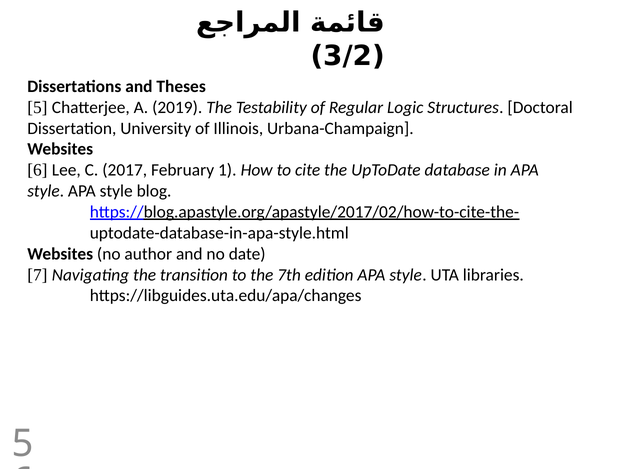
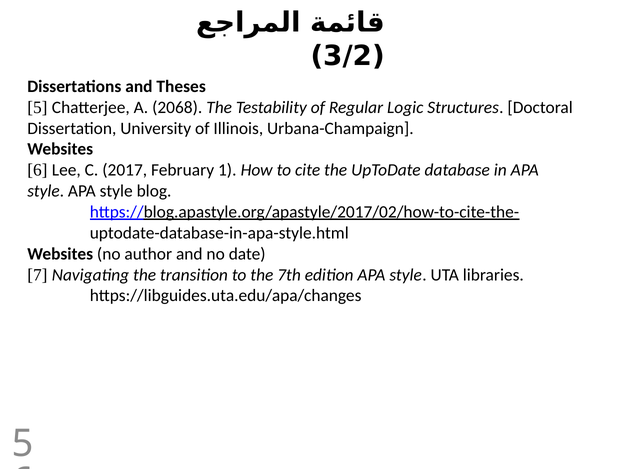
2019: 2019 -> 2068
